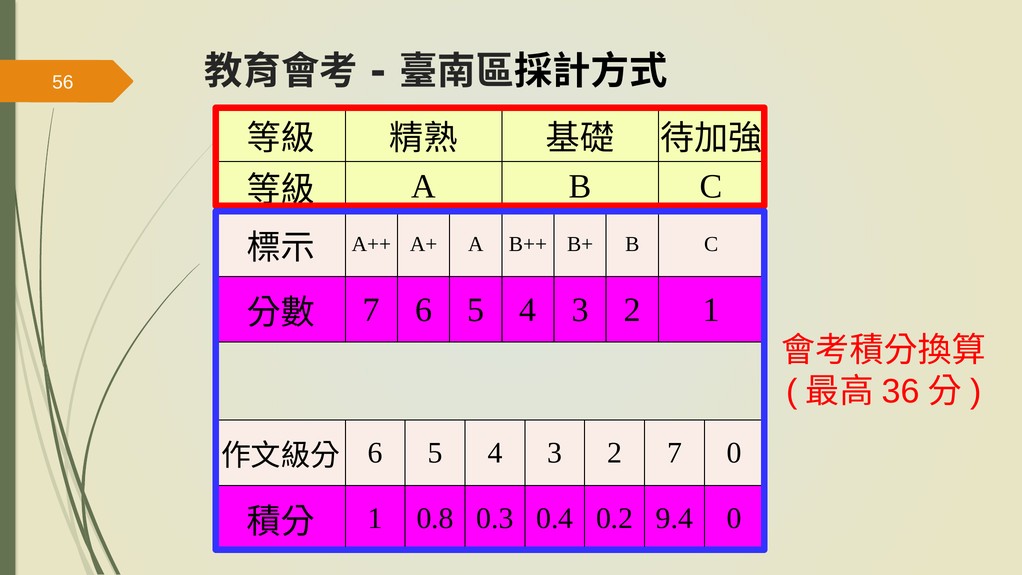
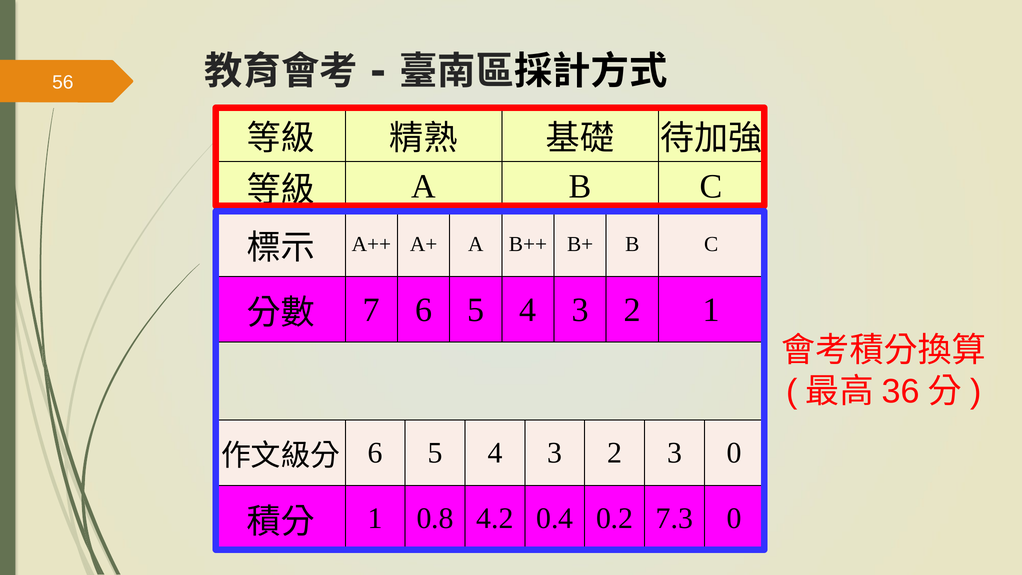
2 7: 7 -> 3
0.3: 0.3 -> 4.2
9.4: 9.4 -> 7.3
